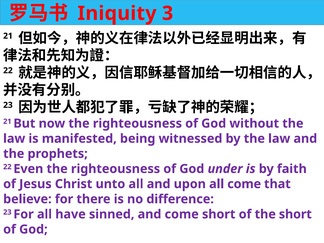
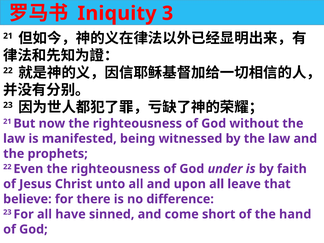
all come: come -> leave
the short: short -> hand
